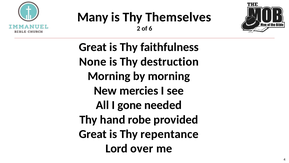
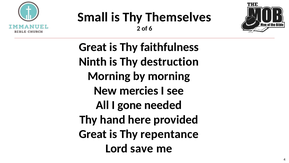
Many: Many -> Small
None: None -> Ninth
robe: robe -> here
over: over -> save
